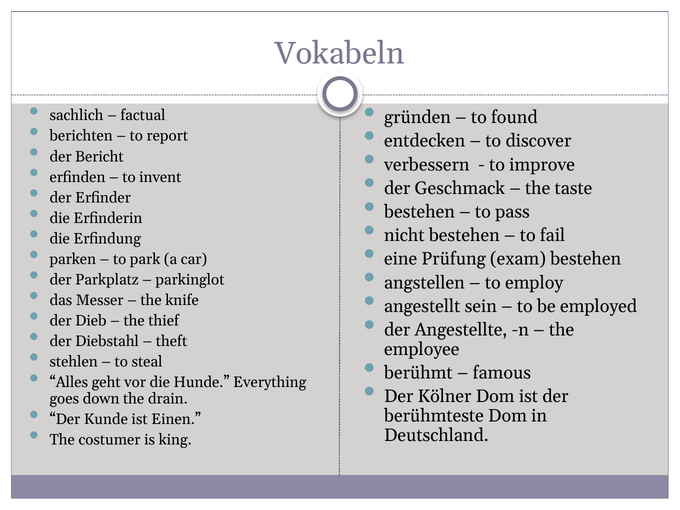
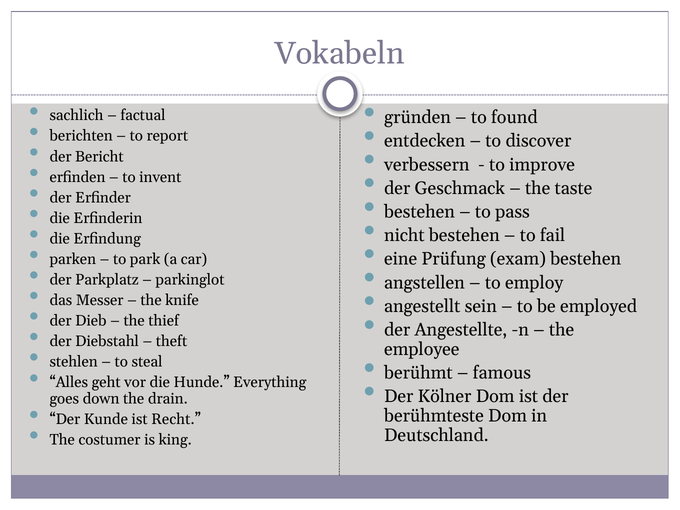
Einen: Einen -> Recht
